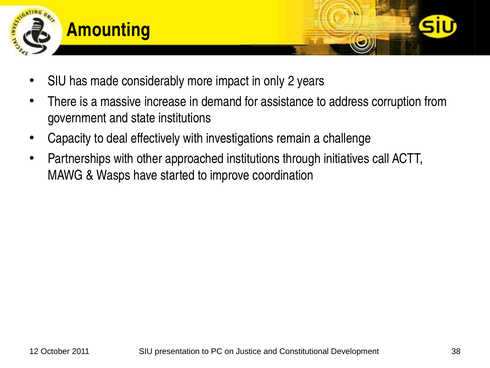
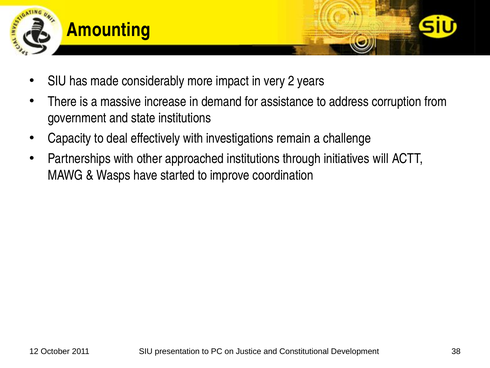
only: only -> very
call: call -> will
